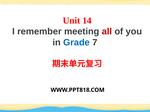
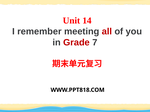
Grade colour: blue -> red
